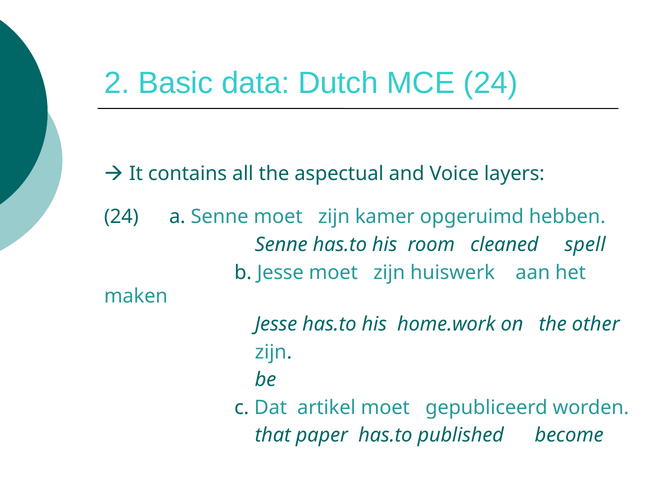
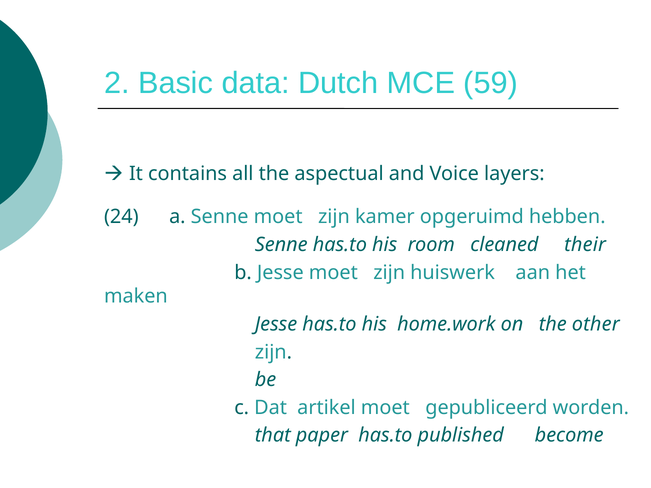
MCE 24: 24 -> 59
spell: spell -> their
